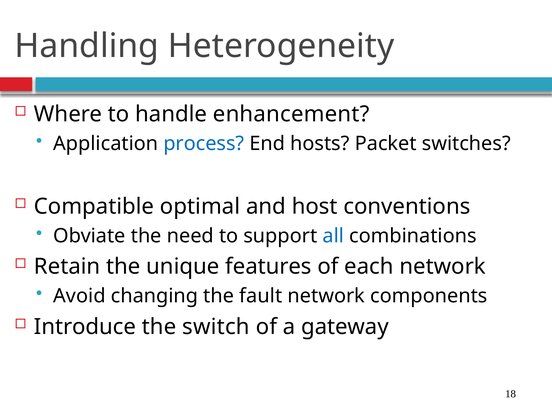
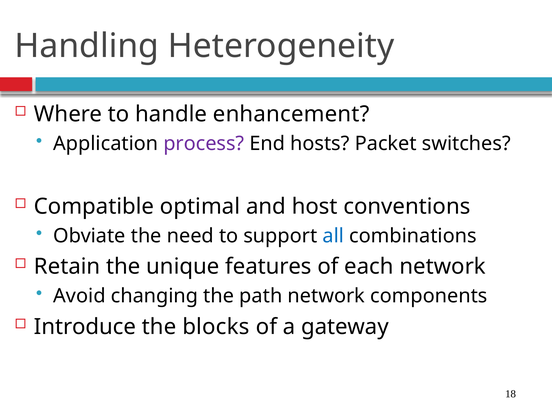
process colour: blue -> purple
fault: fault -> path
switch: switch -> blocks
